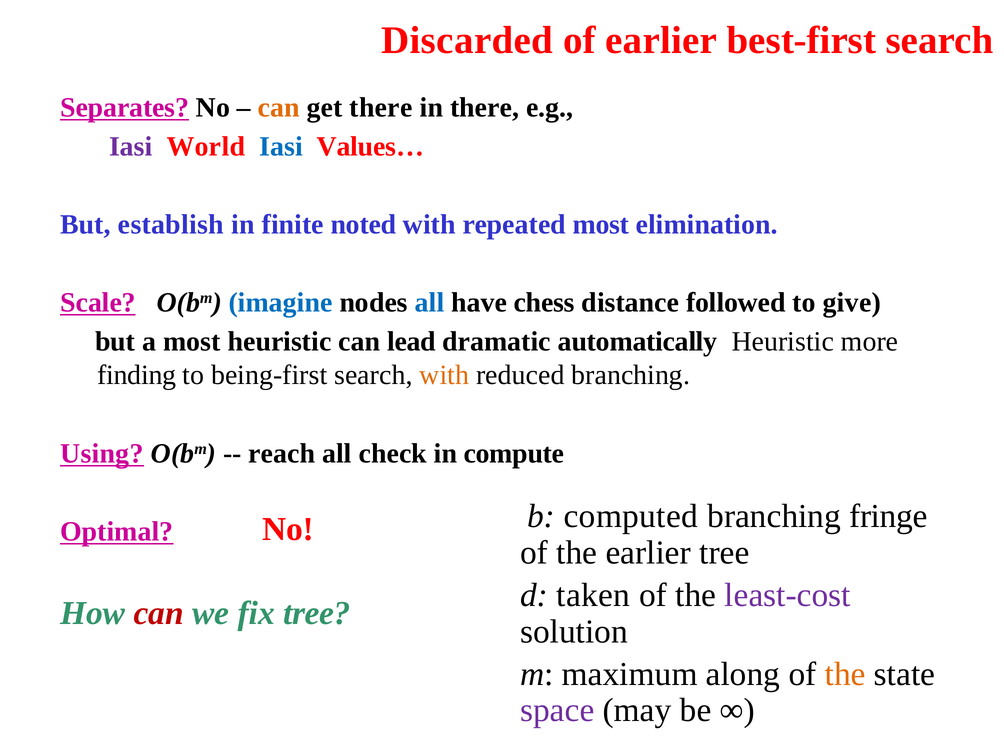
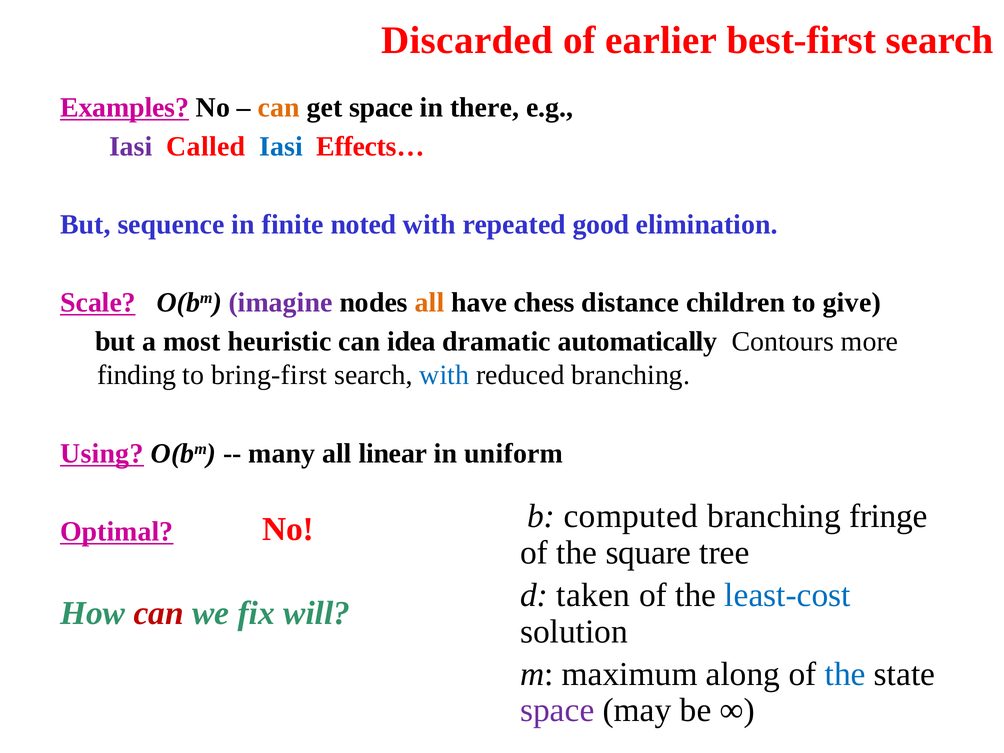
Separates: Separates -> Examples
get there: there -> space
World: World -> Called
Values…: Values… -> Effects…
establish: establish -> sequence
repeated most: most -> good
imagine colour: blue -> purple
all at (430, 303) colour: blue -> orange
followed: followed -> children
lead: lead -> idea
Heuristic at (783, 342): Heuristic -> Contours
being-first: being-first -> bring-first
with at (444, 375) colour: orange -> blue
reach: reach -> many
check: check -> linear
compute: compute -> uniform
the earlier: earlier -> square
least-cost colour: purple -> blue
fix tree: tree -> will
the at (845, 674) colour: orange -> blue
